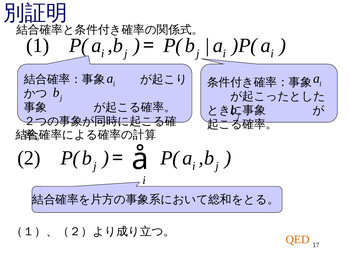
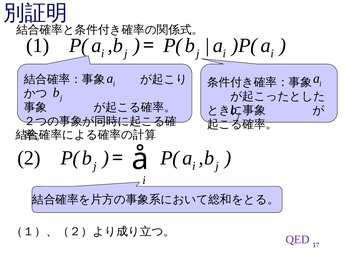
QED colour: orange -> purple
